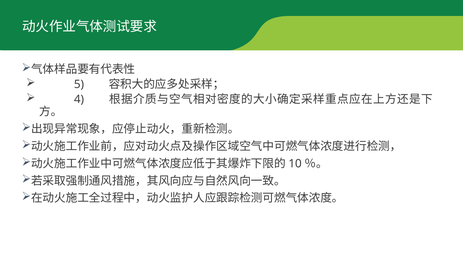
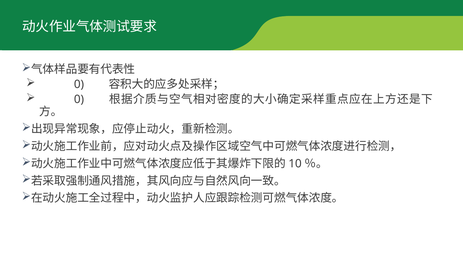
5 at (79, 84): 5 -> 0
4 at (79, 99): 4 -> 0
